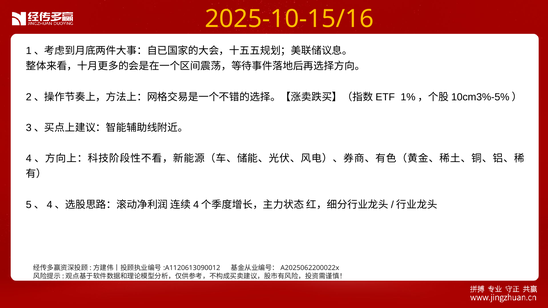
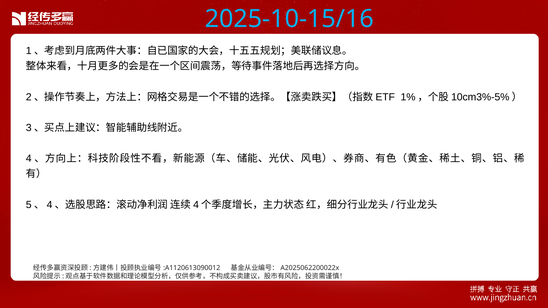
2025-10-15/16 colour: yellow -> light blue
